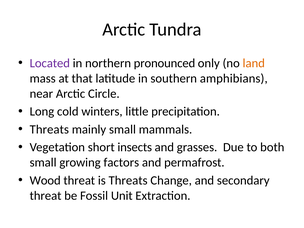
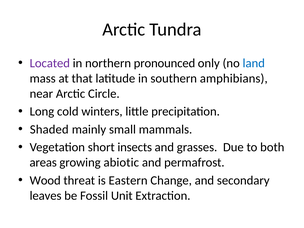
land colour: orange -> blue
Threats at (49, 129): Threats -> Shaded
small at (43, 163): small -> areas
factors: factors -> abiotic
is Threats: Threats -> Eastern
threat at (46, 196): threat -> leaves
